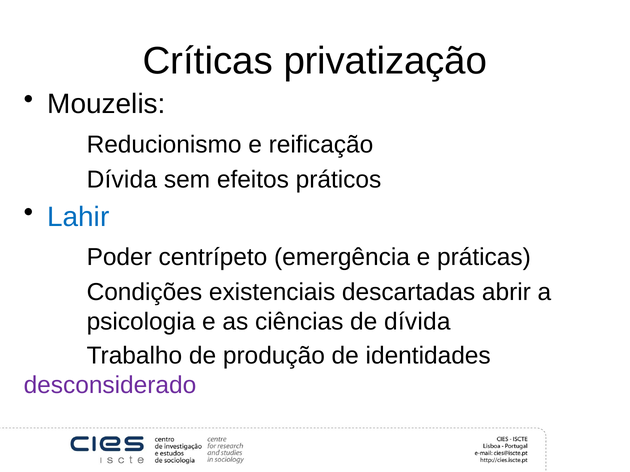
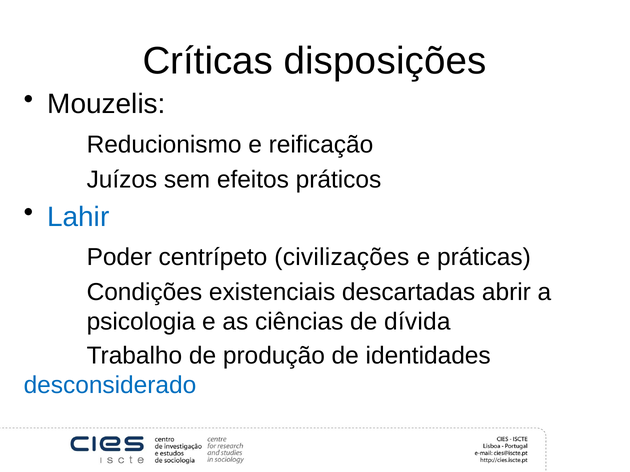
privatização: privatização -> disposições
Dívida at (122, 180): Dívida -> Juízos
emergência: emergência -> civilizações
desconsiderado colour: purple -> blue
